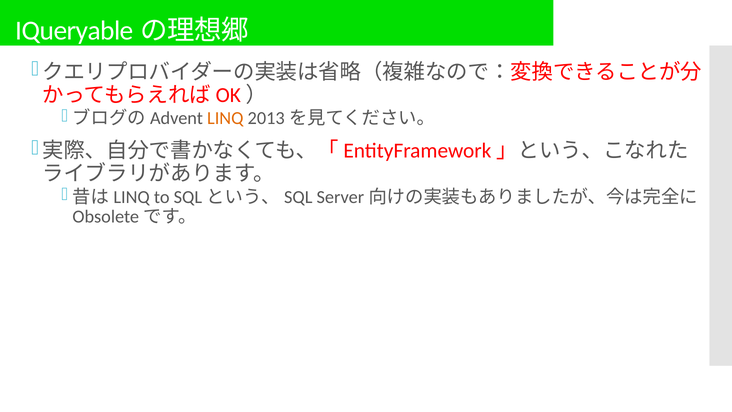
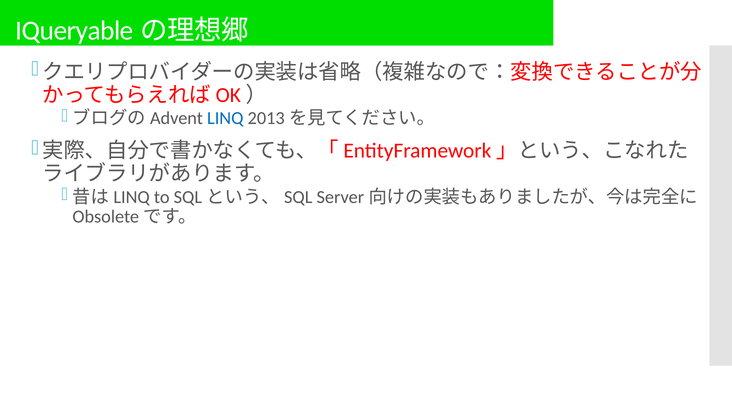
LINQ colour: orange -> blue
